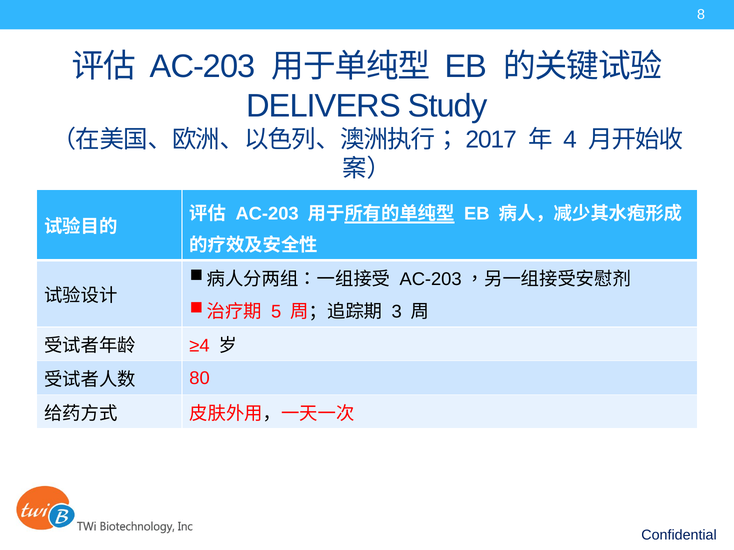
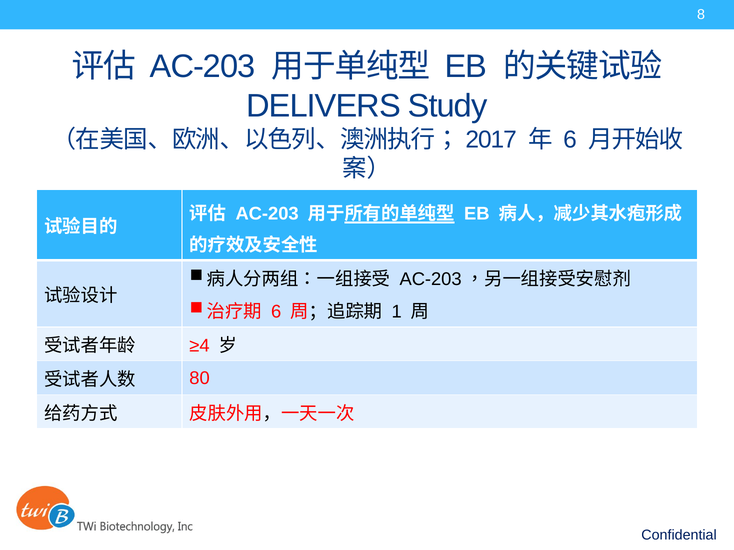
4 at (570, 140): 4 -> 6
5 at (276, 312): 5 -> 6
3: 3 -> 1
